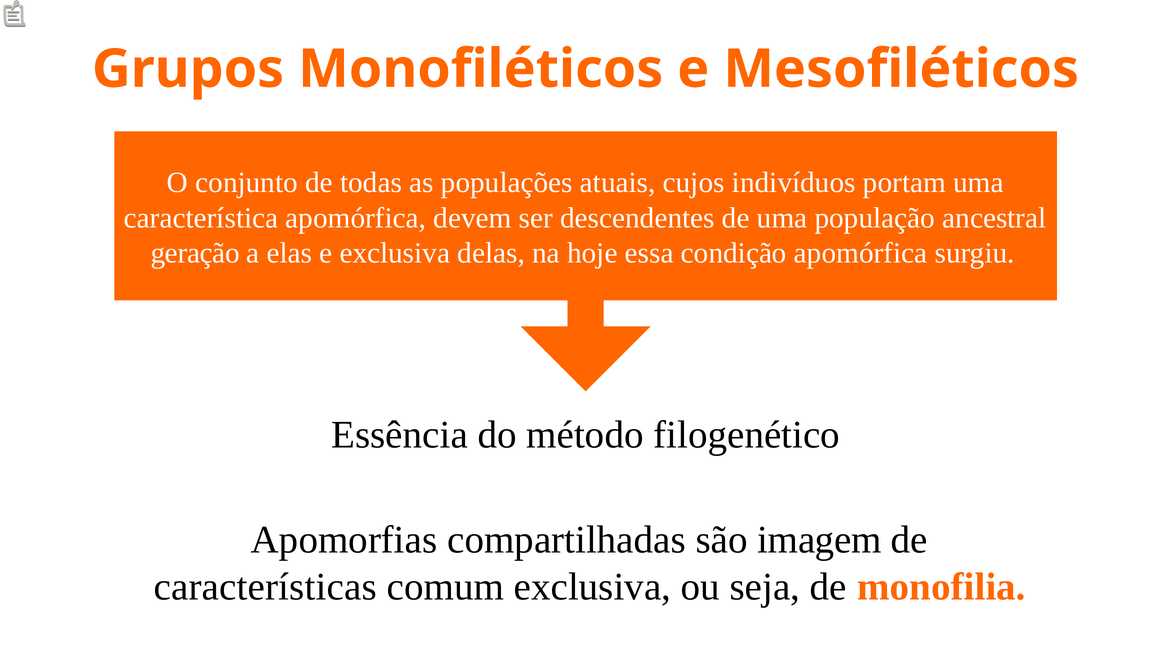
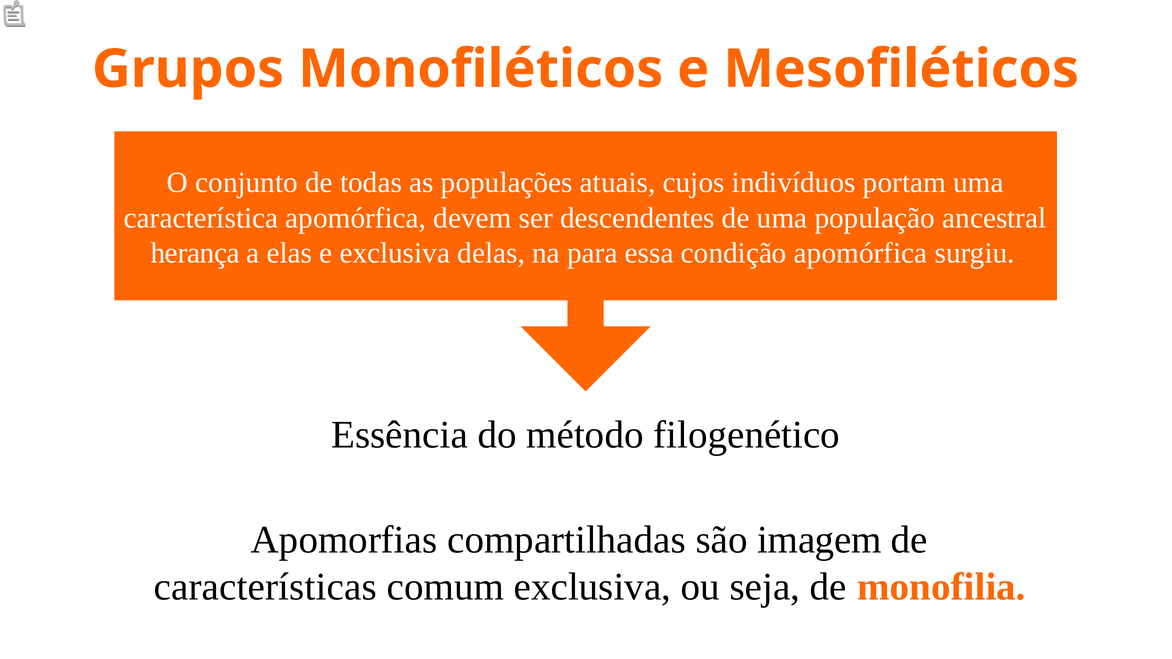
geração: geração -> herança
hoje: hoje -> para
